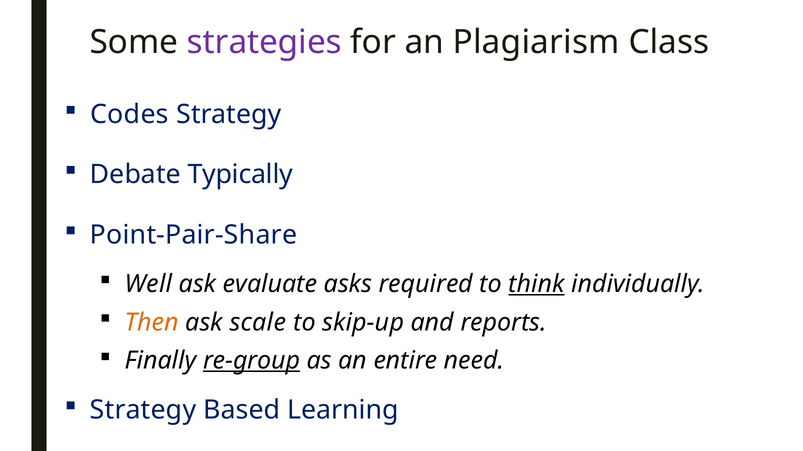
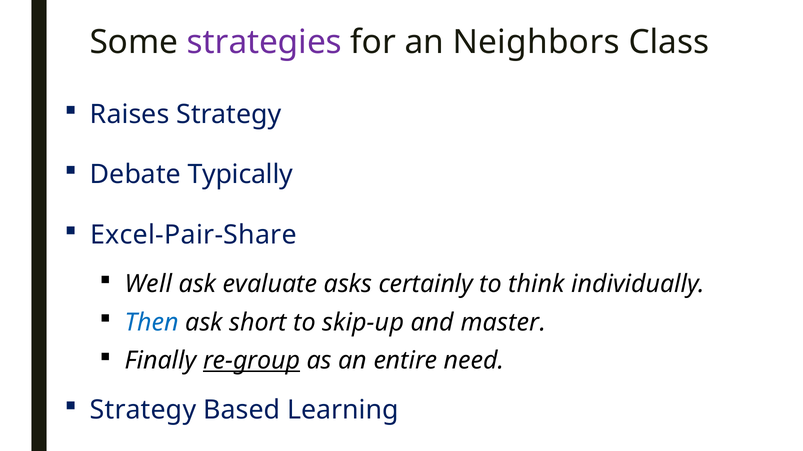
Plagiarism: Plagiarism -> Neighbors
Codes: Codes -> Raises
Point-Pair-Share: Point-Pair-Share -> Excel-Pair-Share
required: required -> certainly
think underline: present -> none
Then colour: orange -> blue
scale: scale -> short
reports: reports -> master
